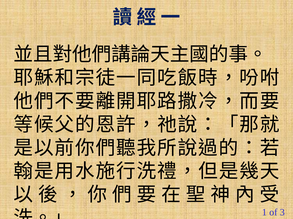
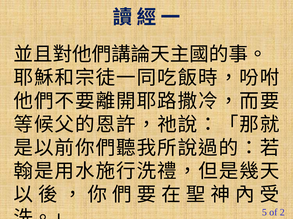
1: 1 -> 5
3: 3 -> 2
